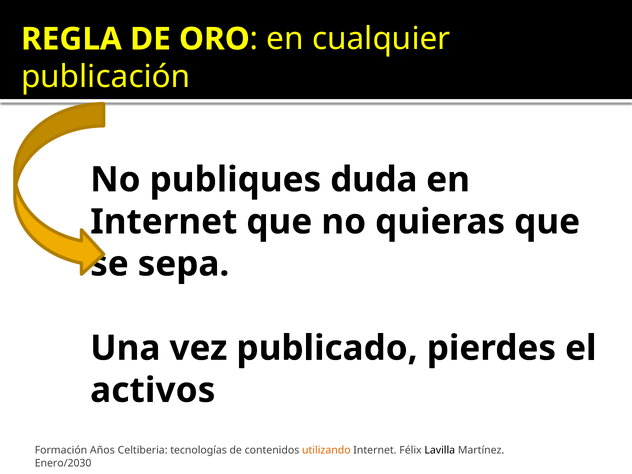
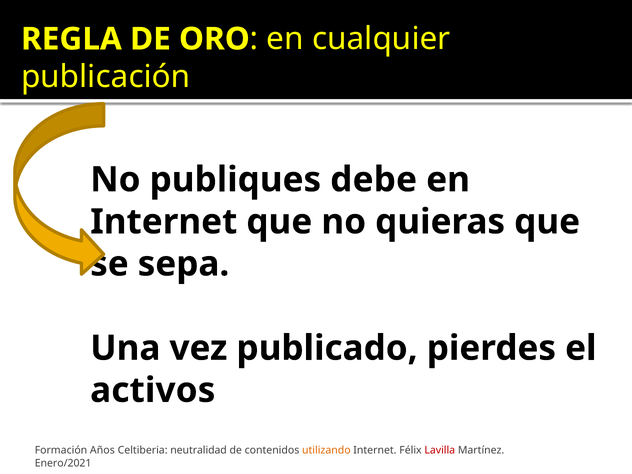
duda: duda -> debe
tecnologías: tecnologías -> neutralidad
Lavilla colour: black -> red
Enero/2030: Enero/2030 -> Enero/2021
